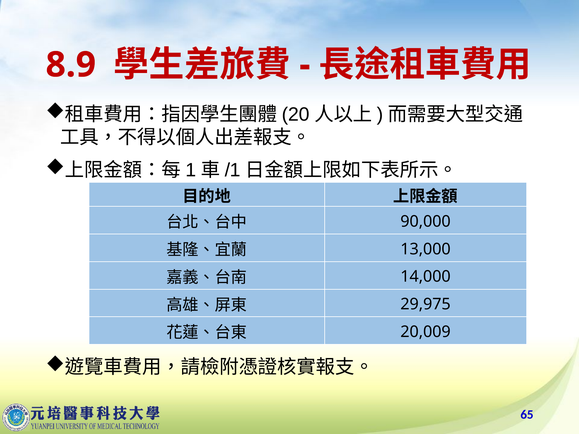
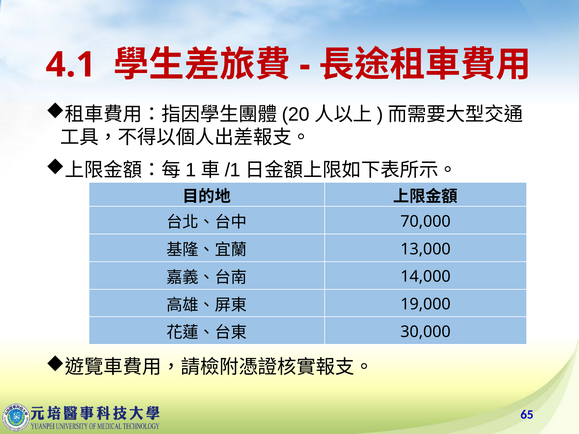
8.9: 8.9 -> 4.1
90,000: 90,000 -> 70,000
29,975: 29,975 -> 19,000
20,009: 20,009 -> 30,000
